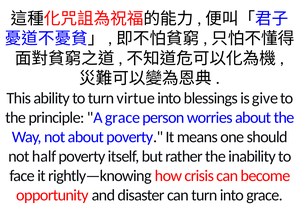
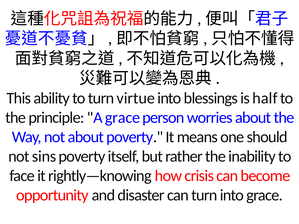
give: give -> half
half: half -> sins
